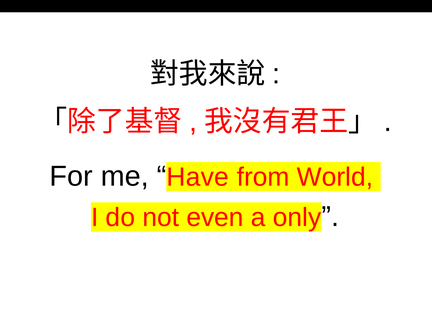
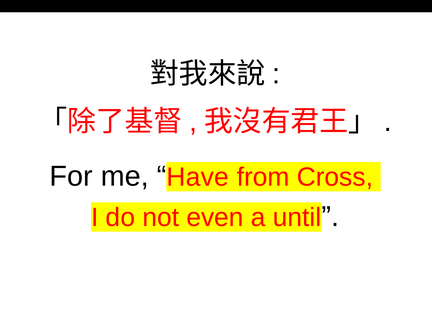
World: World -> Cross
only: only -> until
